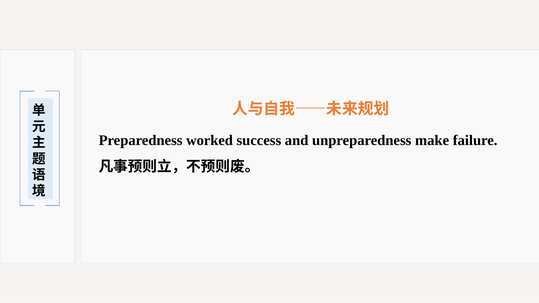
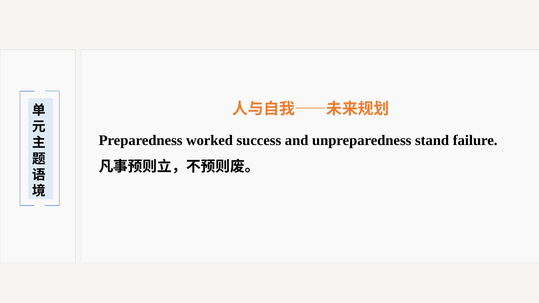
make: make -> stand
